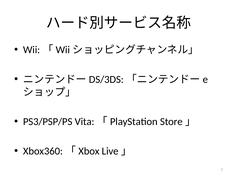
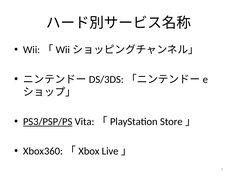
PS3/PSP/PS underline: none -> present
